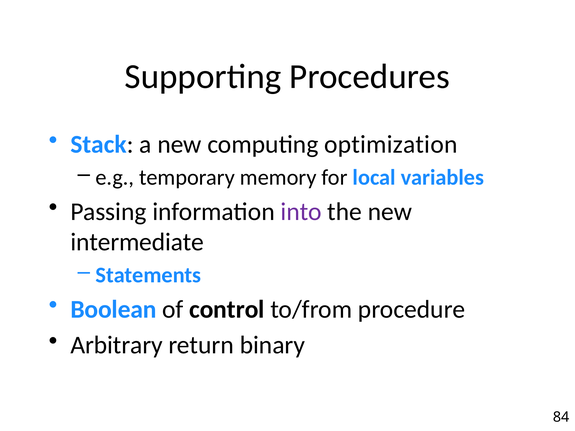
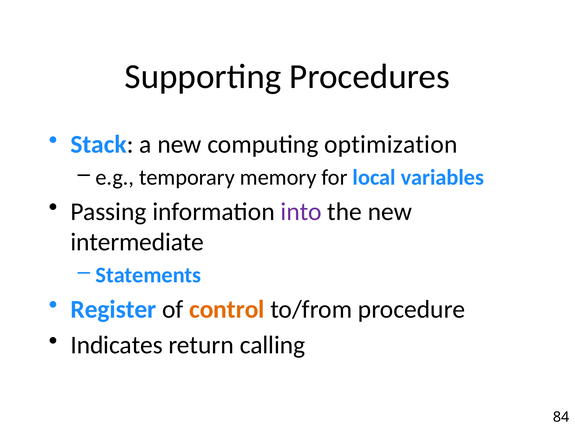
Boolean: Boolean -> Register
control colour: black -> orange
Arbitrary: Arbitrary -> Indicates
binary: binary -> calling
